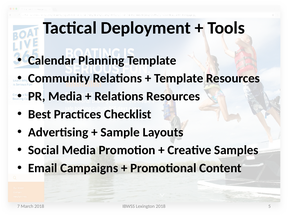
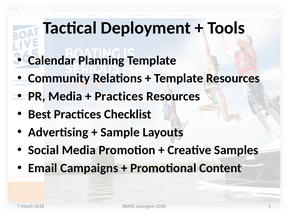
Relations at (119, 96): Relations -> Practices
